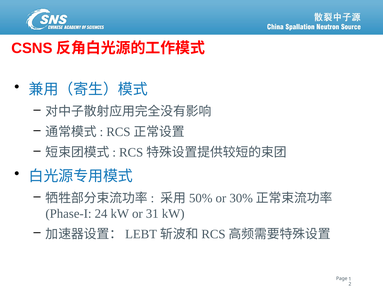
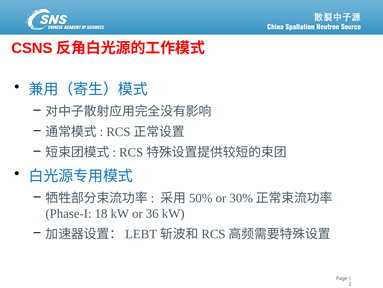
24: 24 -> 18
31: 31 -> 36
